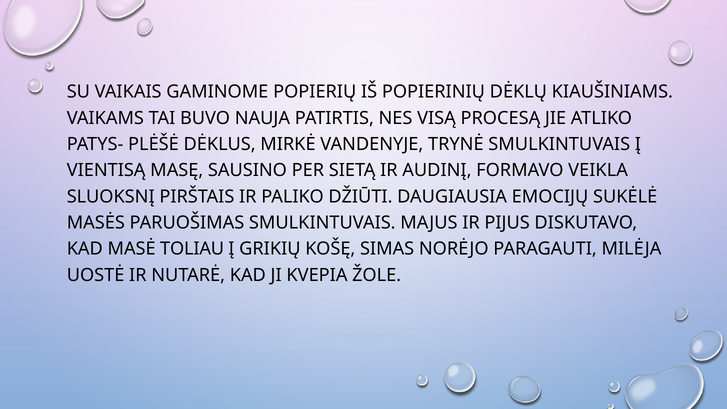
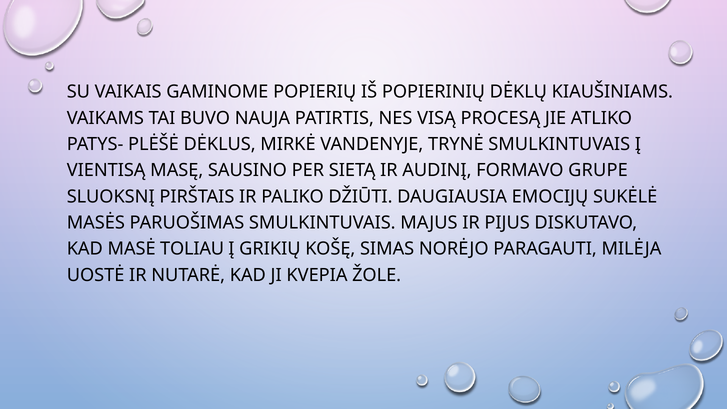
VEIKLA: VEIKLA -> GRUPE
